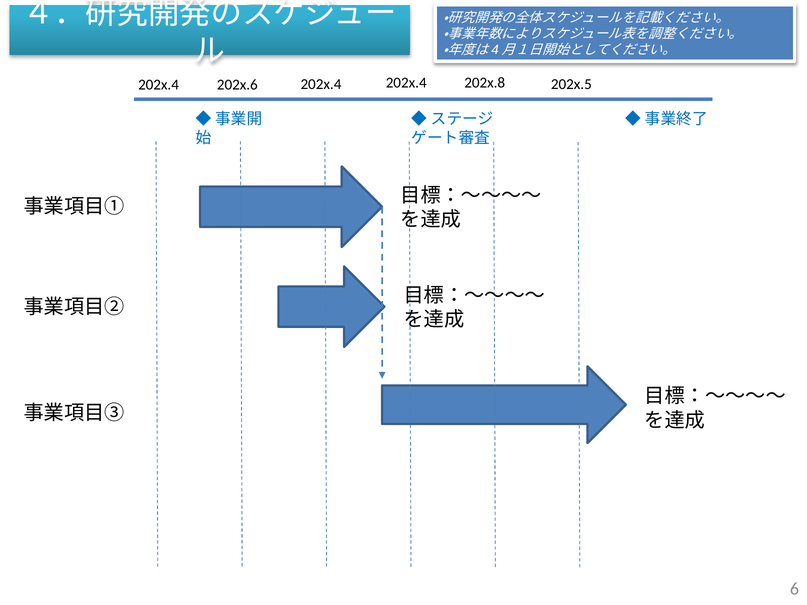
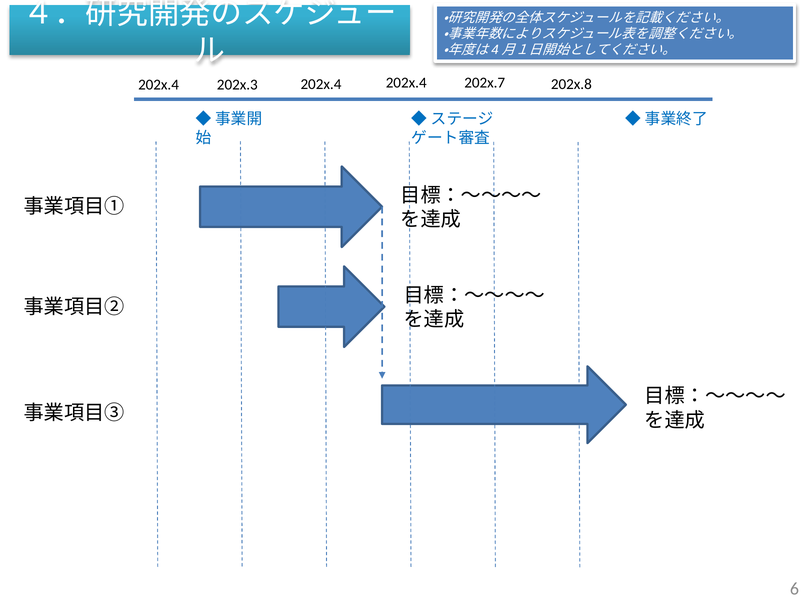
202x.5: 202x.5 -> 202x.8
202x.8: 202x.8 -> 202x.7
202x.6: 202x.6 -> 202x.3
